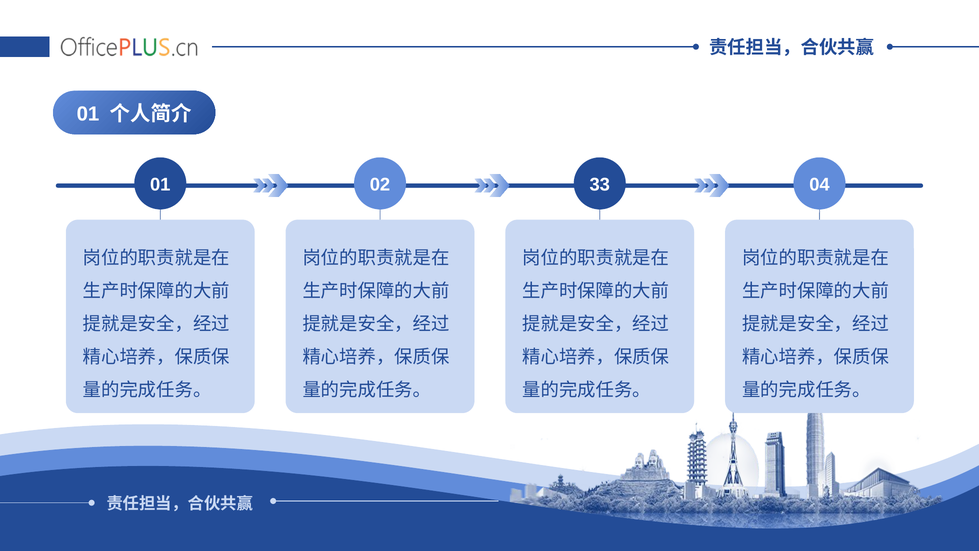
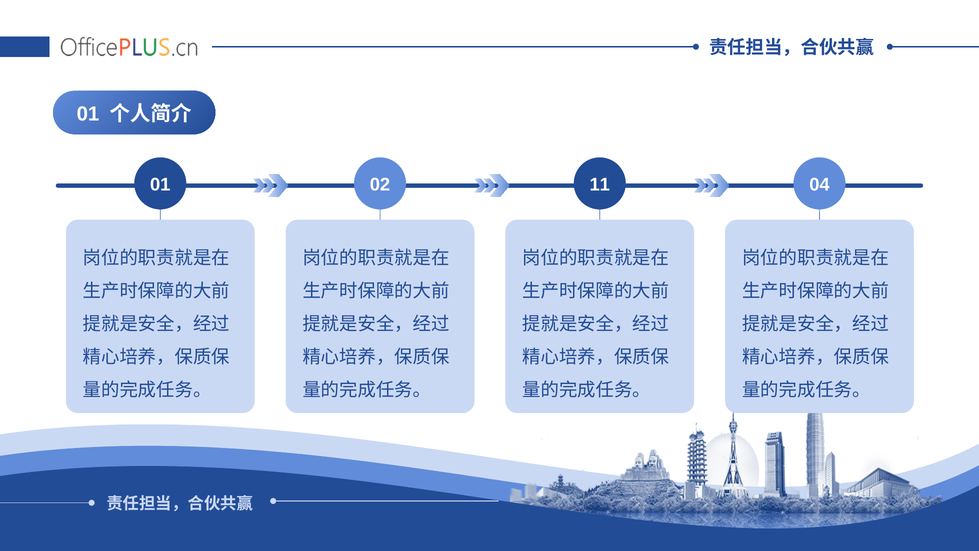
33: 33 -> 11
